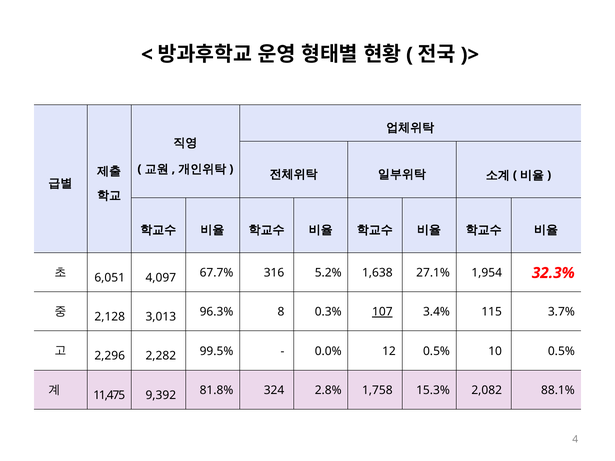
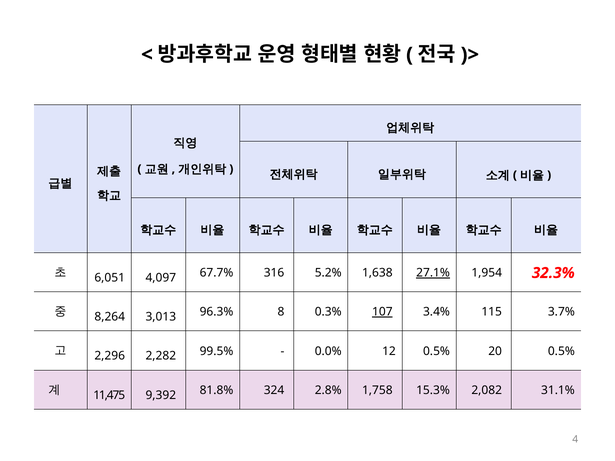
27.1% underline: none -> present
2,128: 2,128 -> 8,264
10: 10 -> 20
88.1%: 88.1% -> 31.1%
